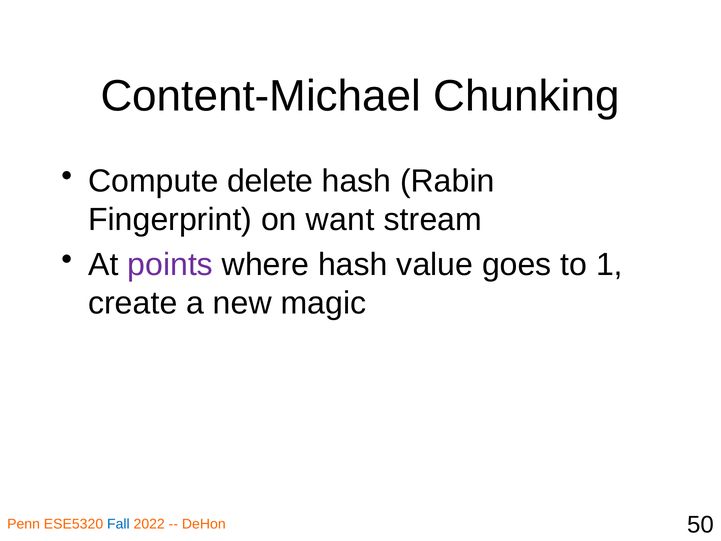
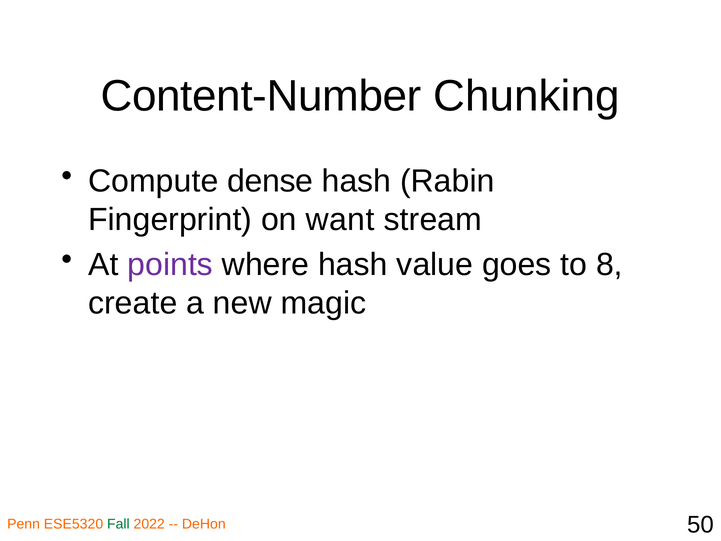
Content-Michael: Content-Michael -> Content-Number
delete: delete -> dense
1: 1 -> 8
Fall colour: blue -> green
